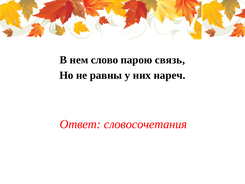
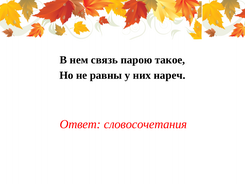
слово: слово -> связь
связь: связь -> такое
